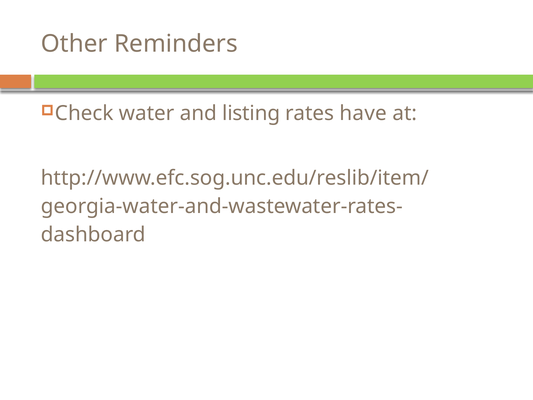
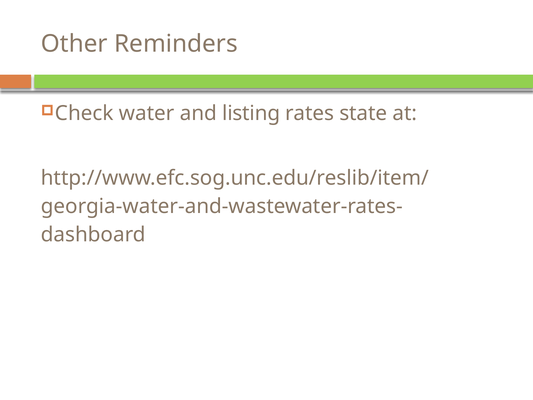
have: have -> state
